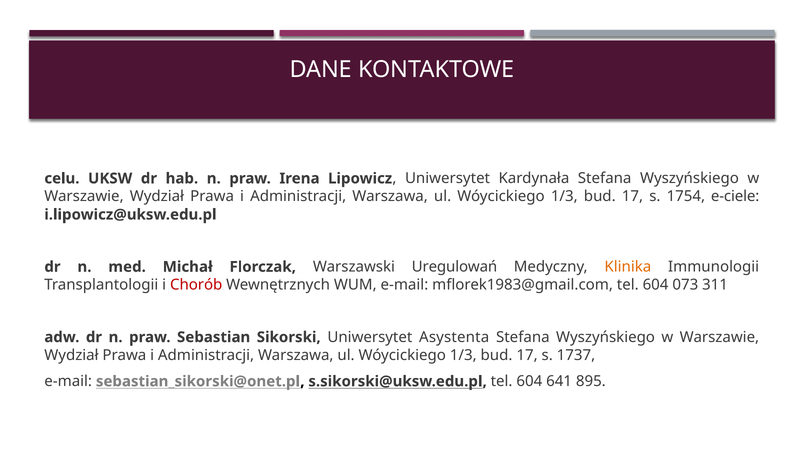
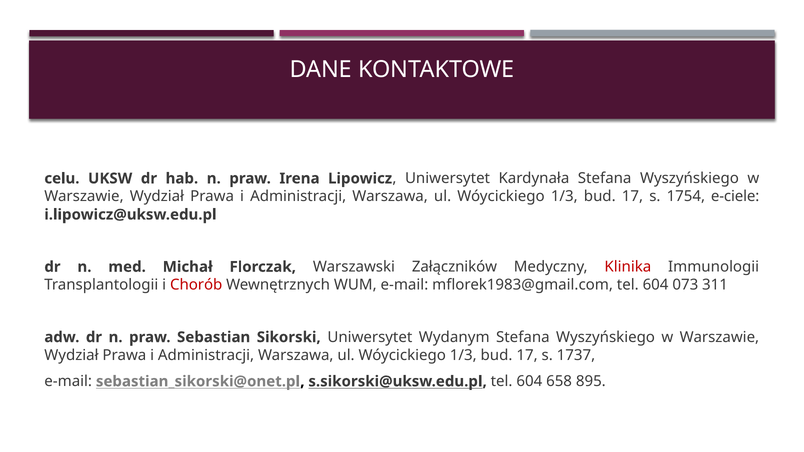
Uregulowań: Uregulowań -> Załączników
Klinika colour: orange -> red
Asystenta: Asystenta -> Wydanym
641: 641 -> 658
